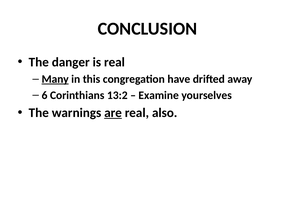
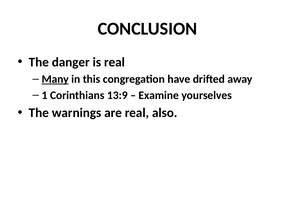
6: 6 -> 1
13:2: 13:2 -> 13:9
are underline: present -> none
